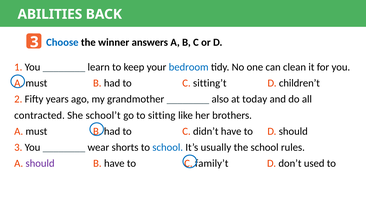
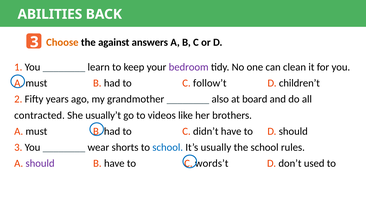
Choose colour: blue -> orange
winner: winner -> against
bedroom colour: blue -> purple
sitting’t: sitting’t -> follow’t
today: today -> board
school’t: school’t -> usually’t
sitting: sitting -> videos
family’t: family’t -> words’t
